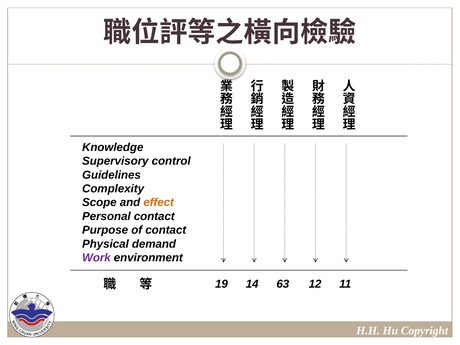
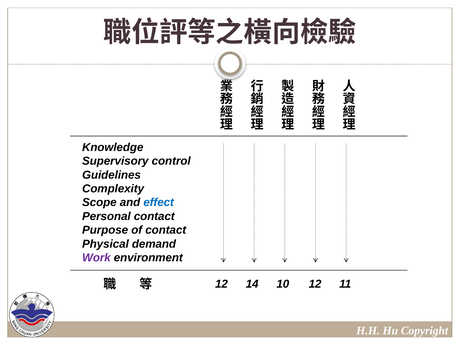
effect colour: orange -> blue
19 at (221, 284): 19 -> 12
63: 63 -> 10
